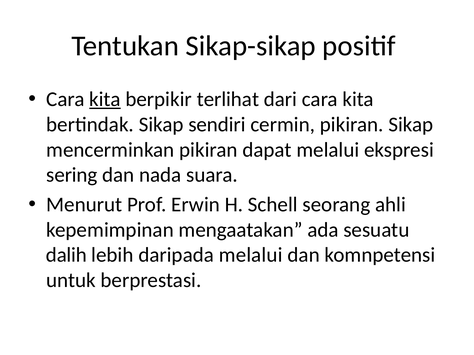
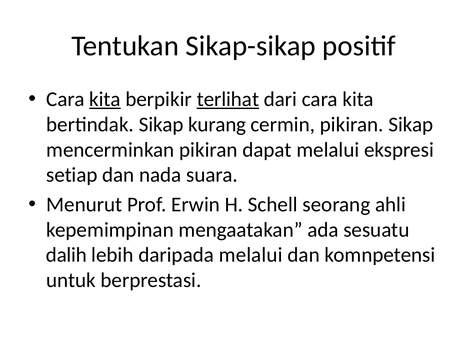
terlihat underline: none -> present
sendiri: sendiri -> kurang
sering: sering -> setiap
